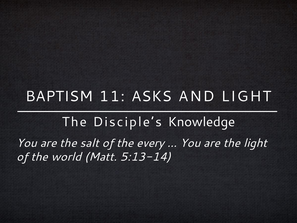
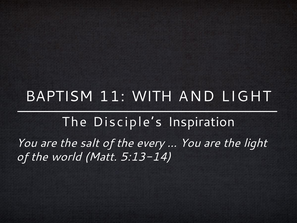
ASKS: ASKS -> WITH
Knowledge: Knowledge -> Inspiration
